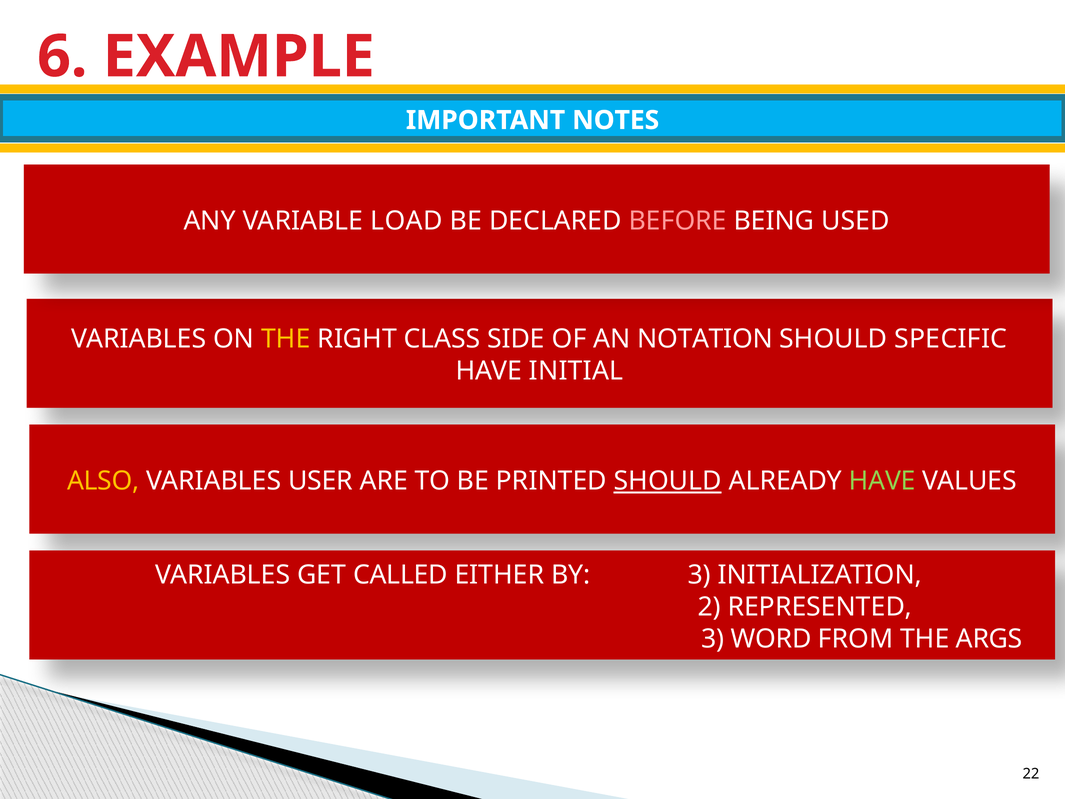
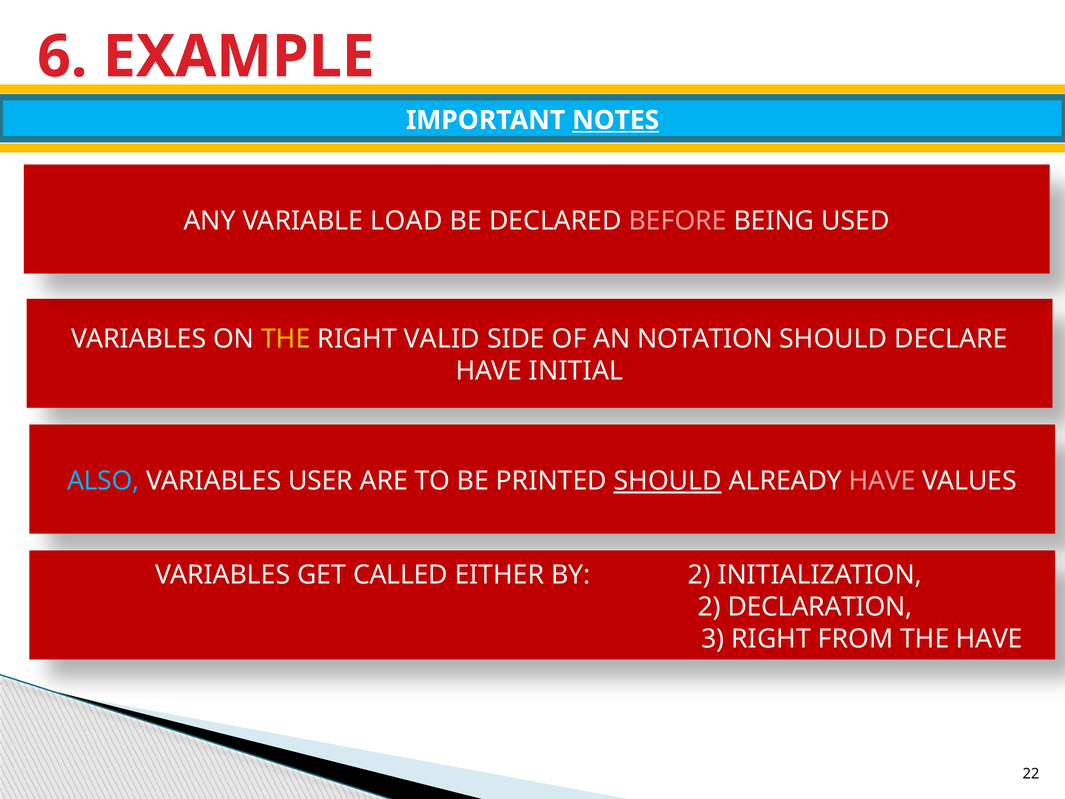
NOTES underline: none -> present
CLASS: CLASS -> VALID
SPECIFIC: SPECIFIC -> DECLARE
ALSO colour: yellow -> light blue
HAVE at (882, 481) colour: light green -> pink
BY 3: 3 -> 2
REPRESENTED: REPRESENTED -> DECLARATION
3 WORD: WORD -> RIGHT
THE ARGS: ARGS -> HAVE
